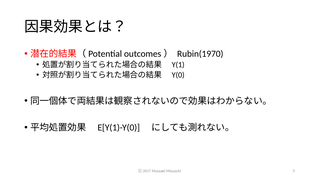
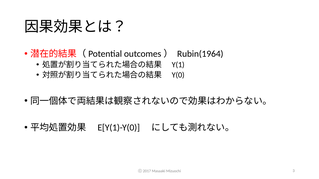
Rubin(1970: Rubin(1970 -> Rubin(1964
